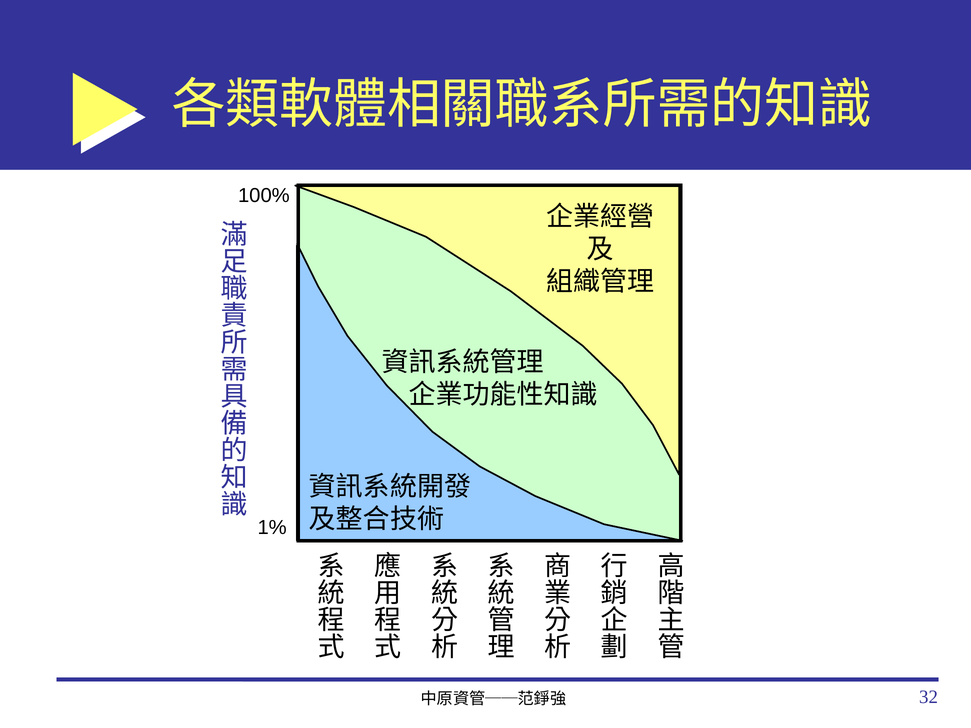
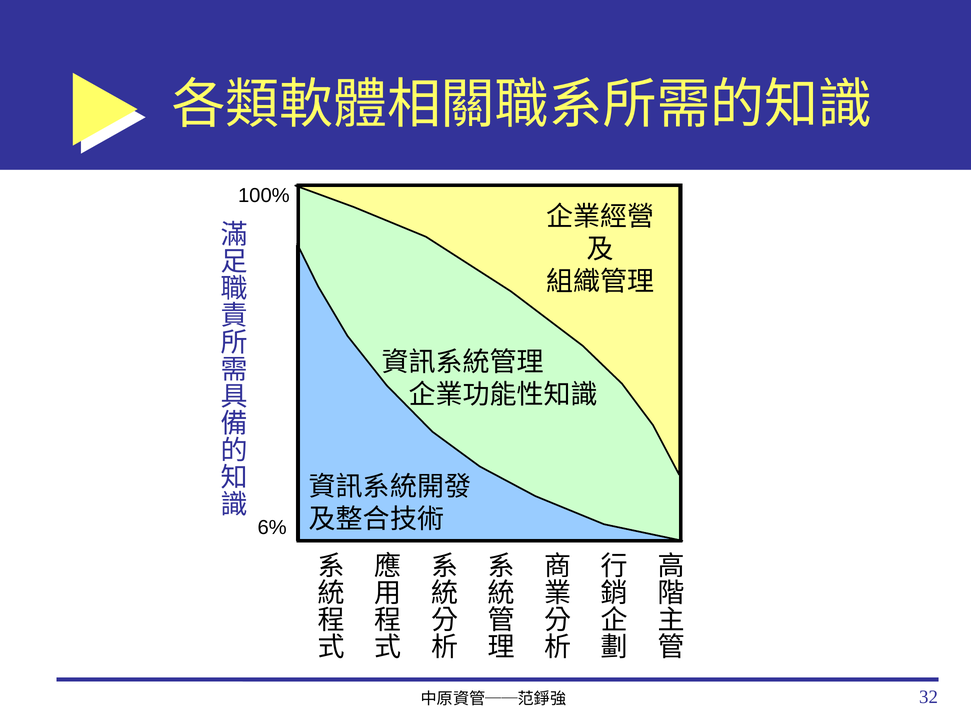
1%: 1% -> 6%
